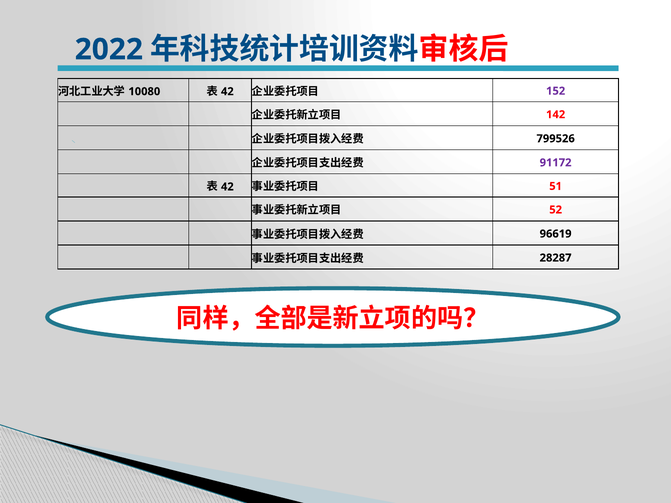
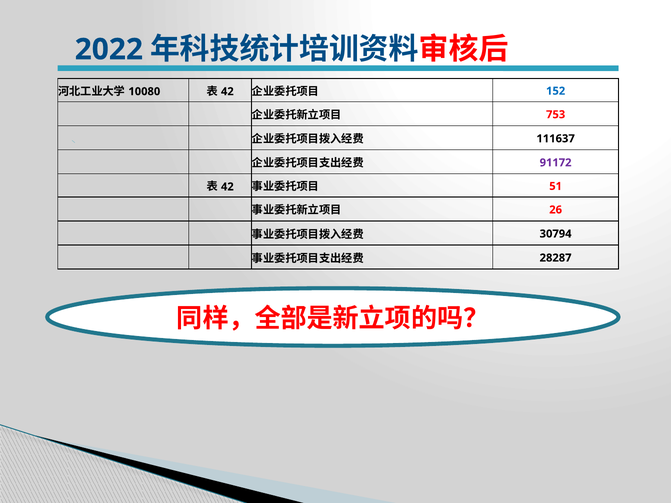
152 colour: purple -> blue
142: 142 -> 753
799526: 799526 -> 111637
52: 52 -> 26
96619: 96619 -> 30794
